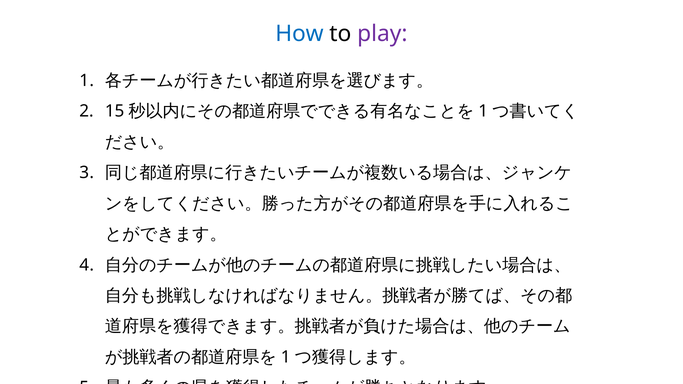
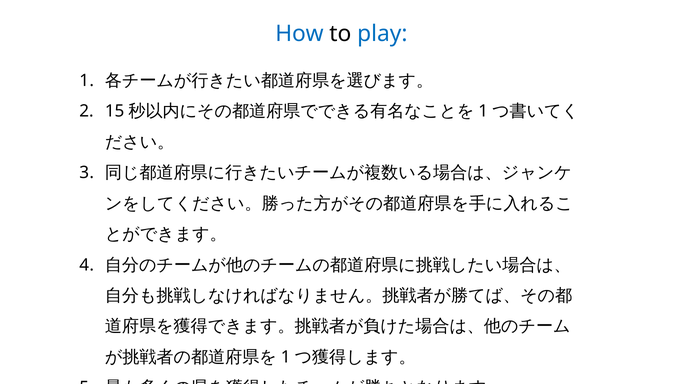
play colour: purple -> blue
